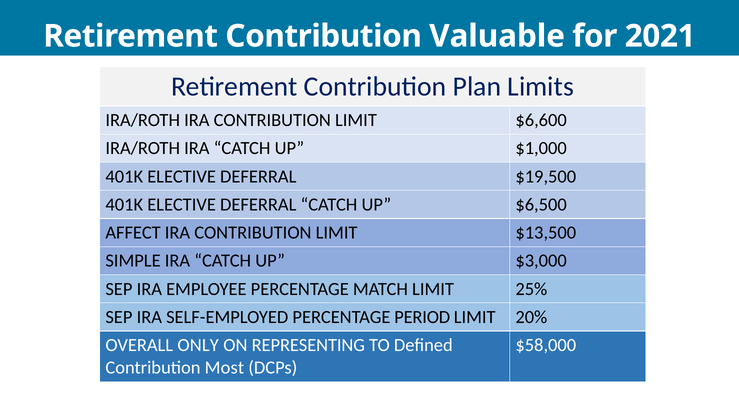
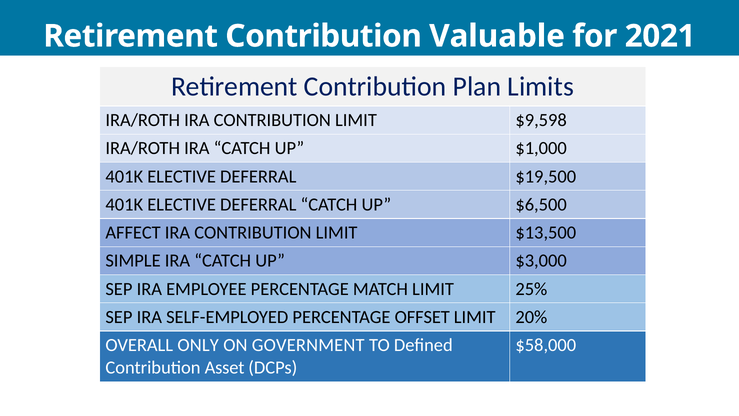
$6,600: $6,600 -> $9,598
PERIOD: PERIOD -> OFFSET
REPRESENTING: REPRESENTING -> GOVERNMENT
Most: Most -> Asset
